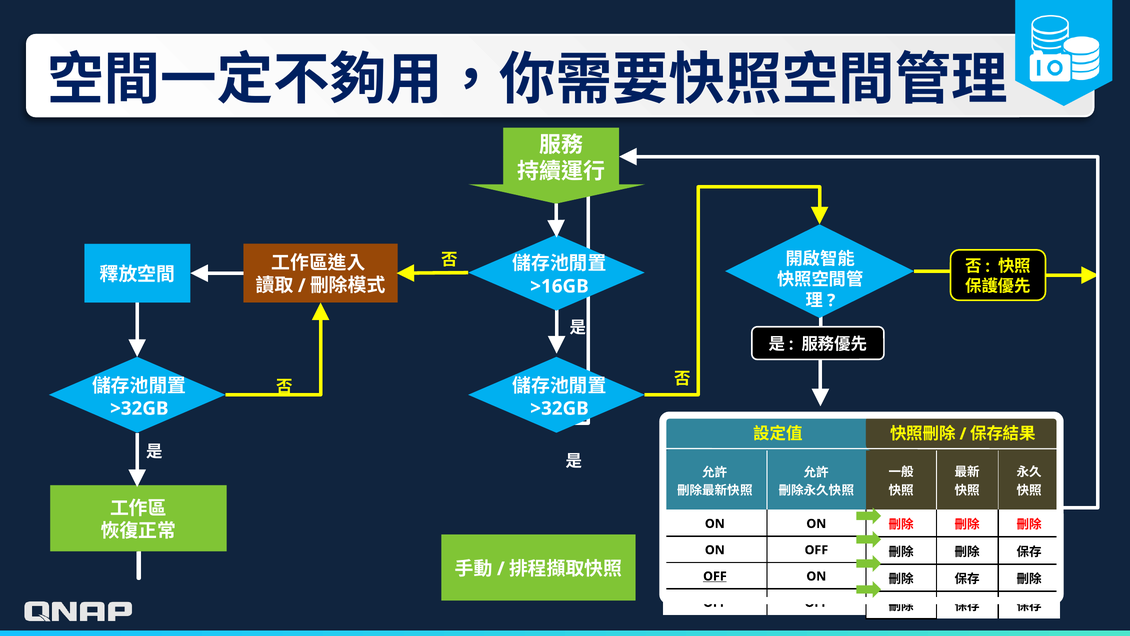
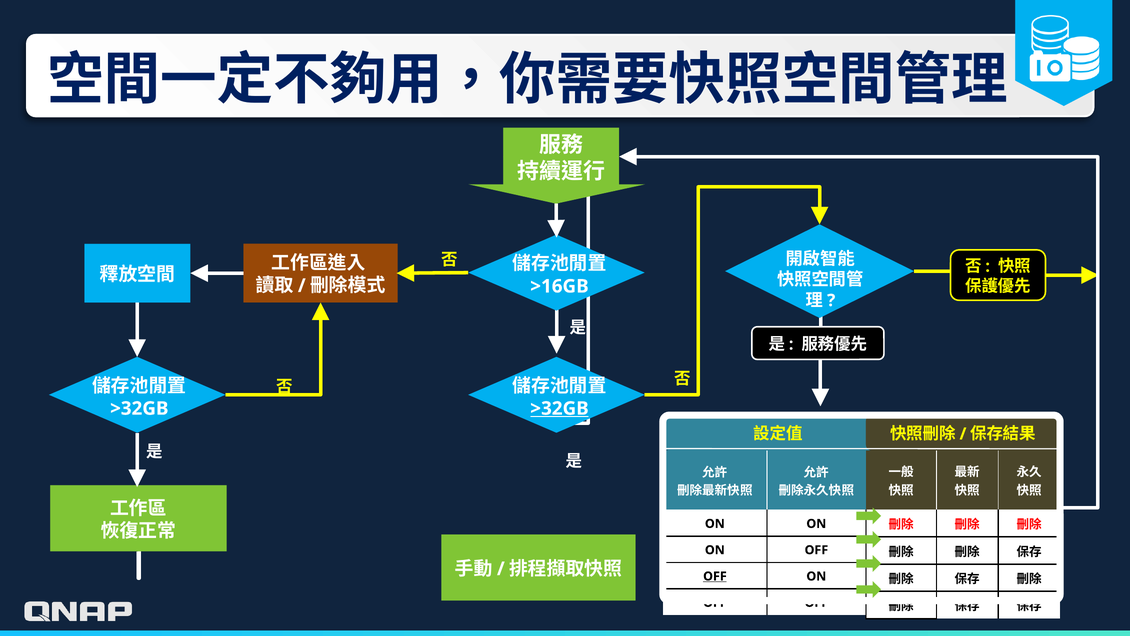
>32GB at (560, 408) underline: none -> present
